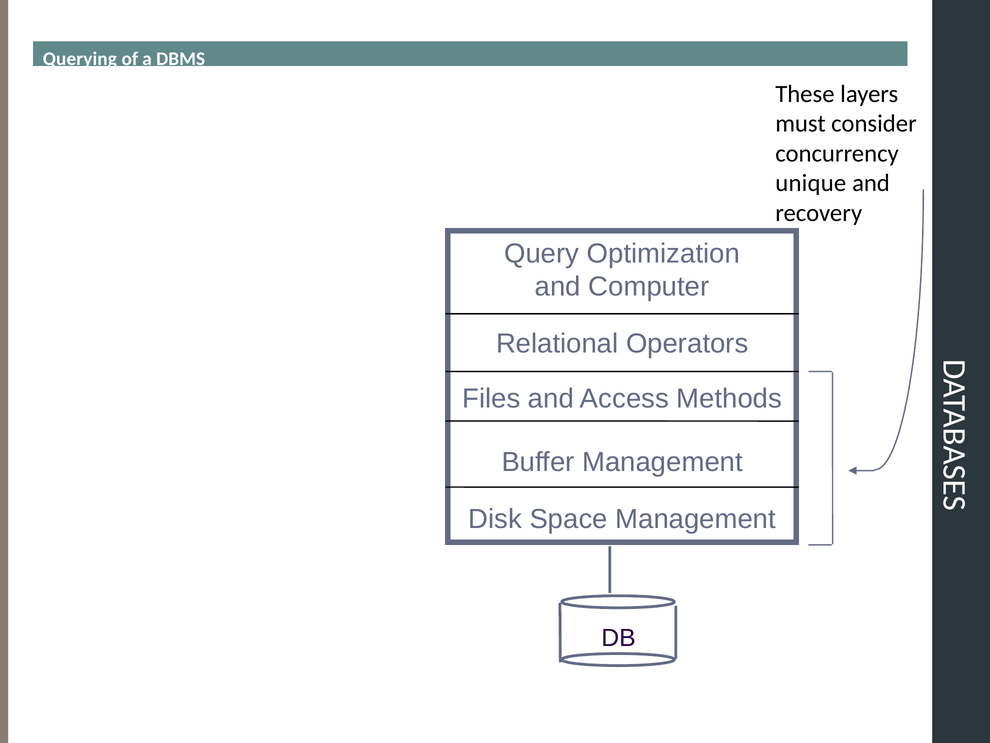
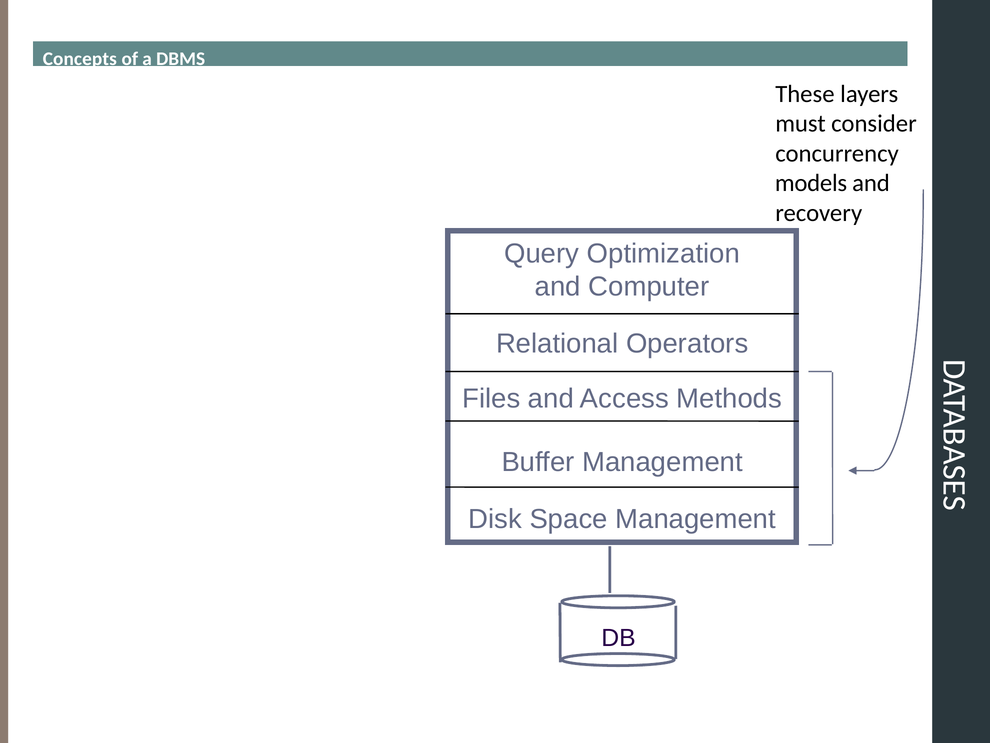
Querying: Querying -> Concepts
unique: unique -> models
